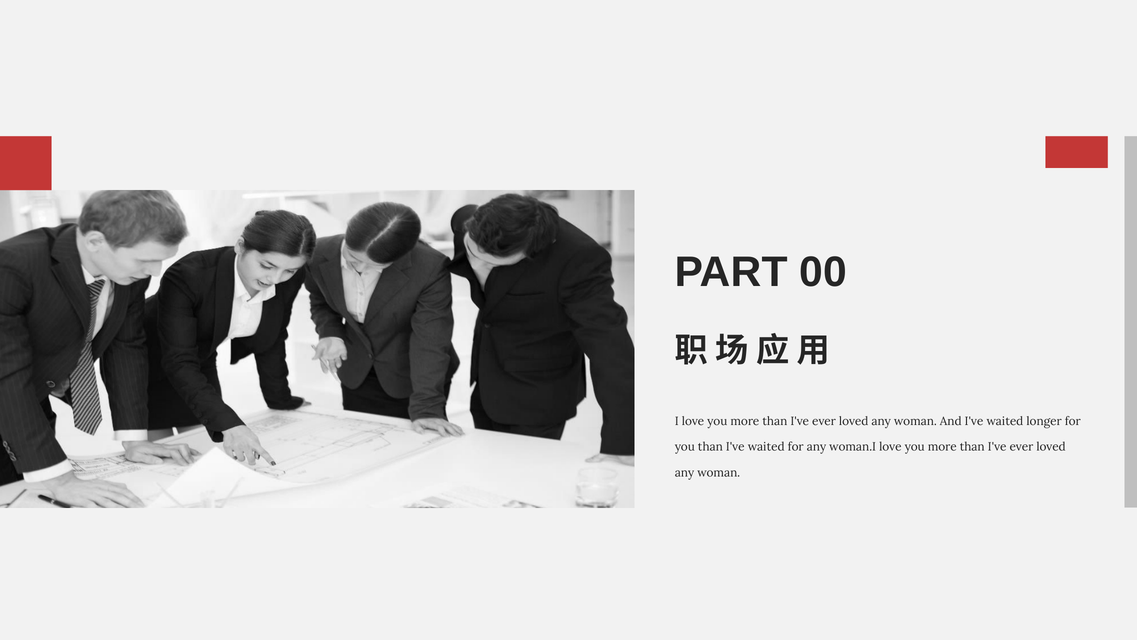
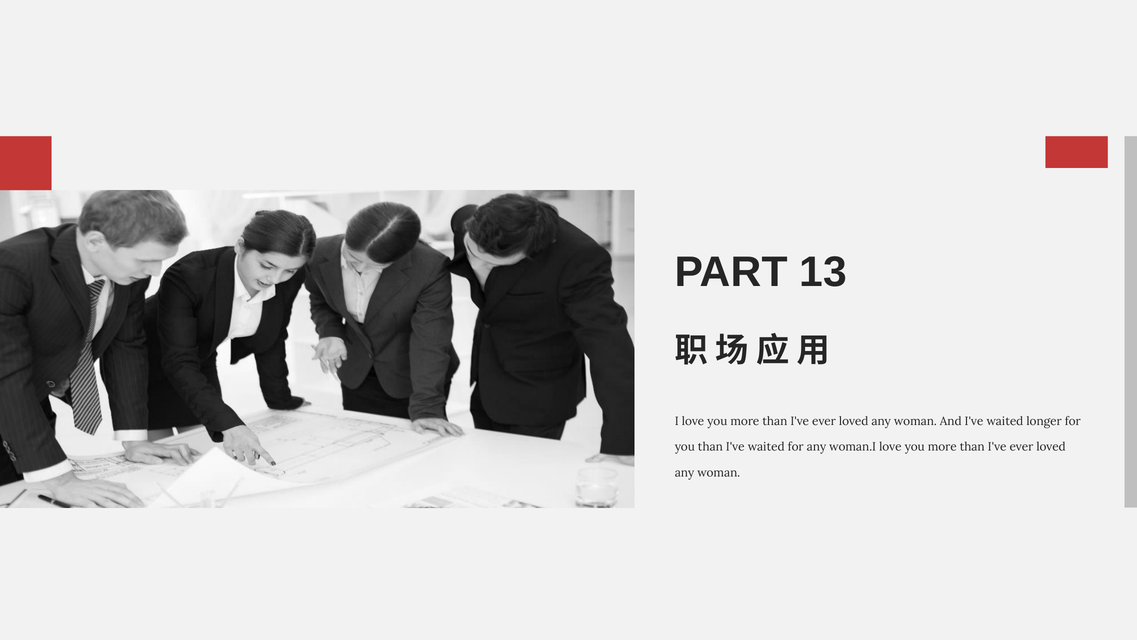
00: 00 -> 13
